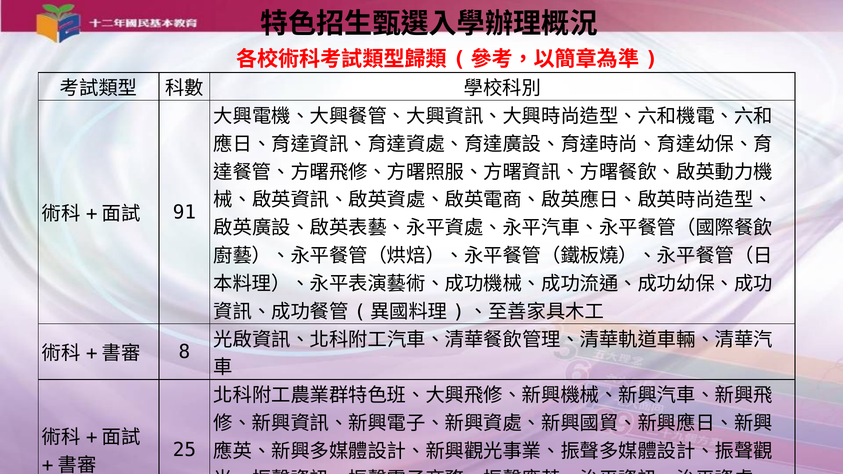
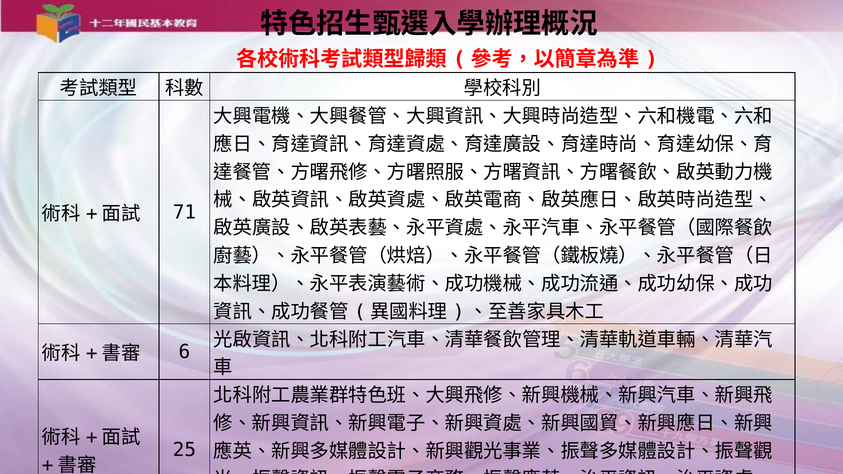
91 at (184, 212): 91 -> 71
8: 8 -> 6
